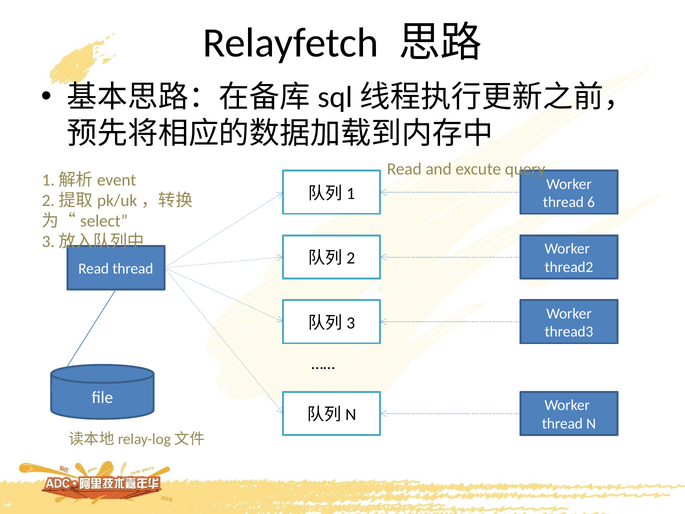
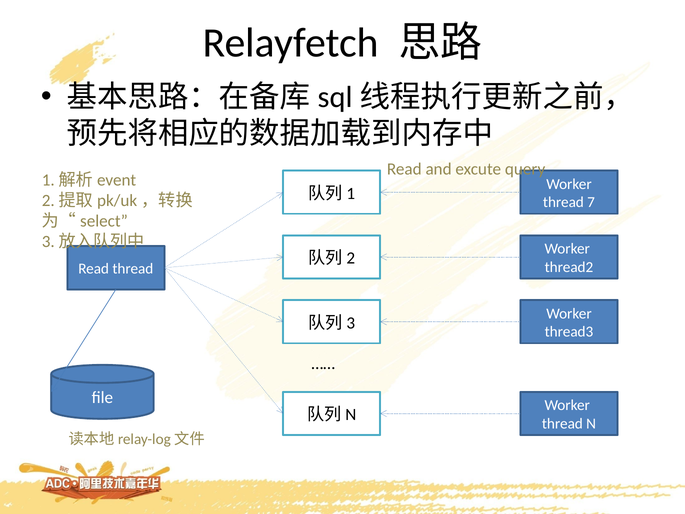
6: 6 -> 7
